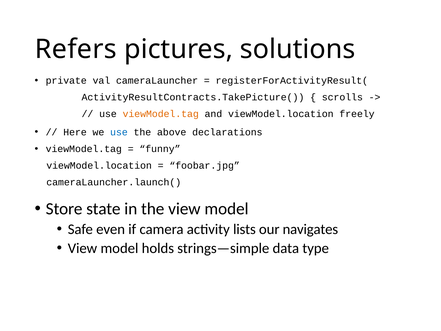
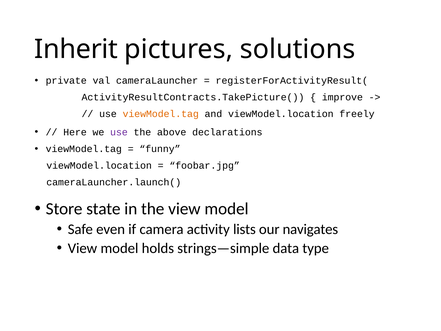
Refers: Refers -> Inherit
scrolls: scrolls -> improve
use at (119, 132) colour: blue -> purple
